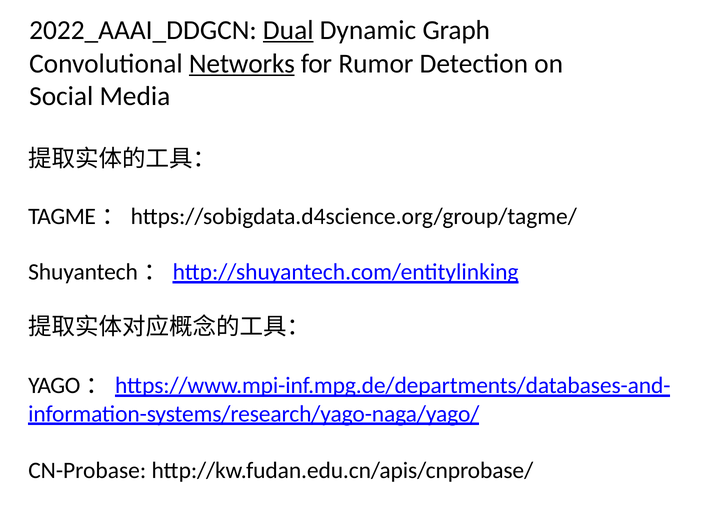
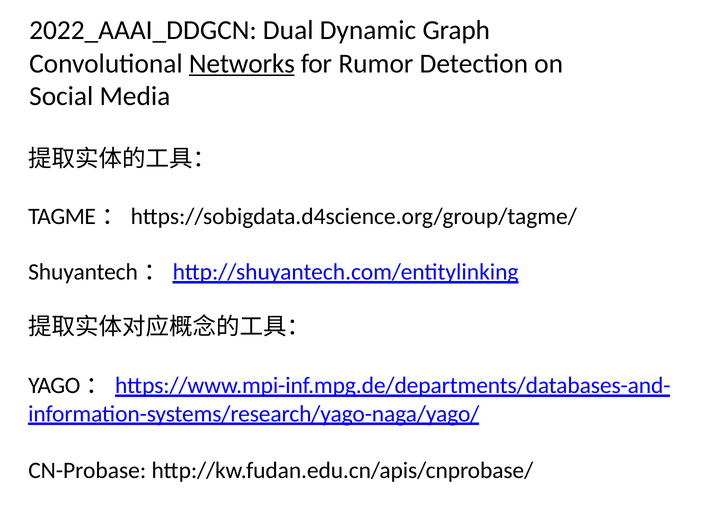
Dual underline: present -> none
